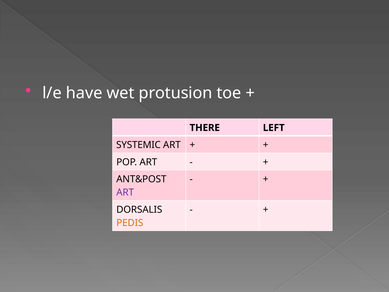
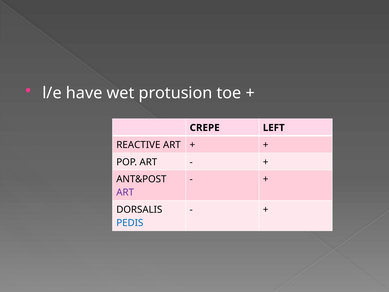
THERE: THERE -> CREPE
SYSTEMIC: SYSTEMIC -> REACTIVE
PEDIS colour: orange -> blue
